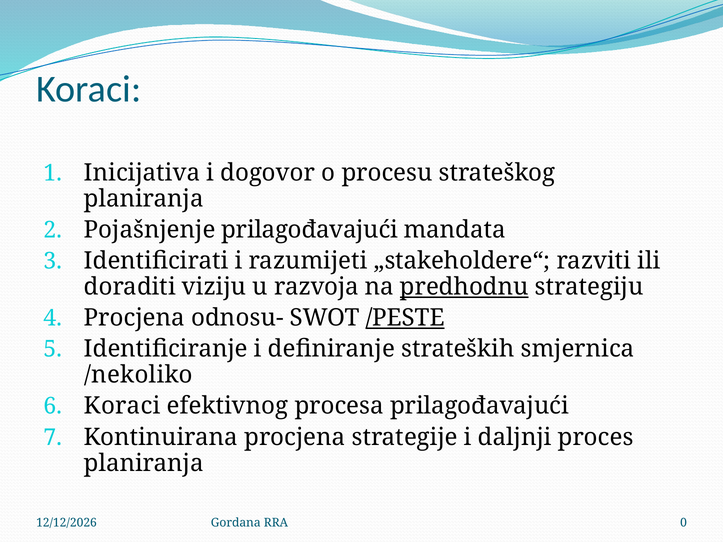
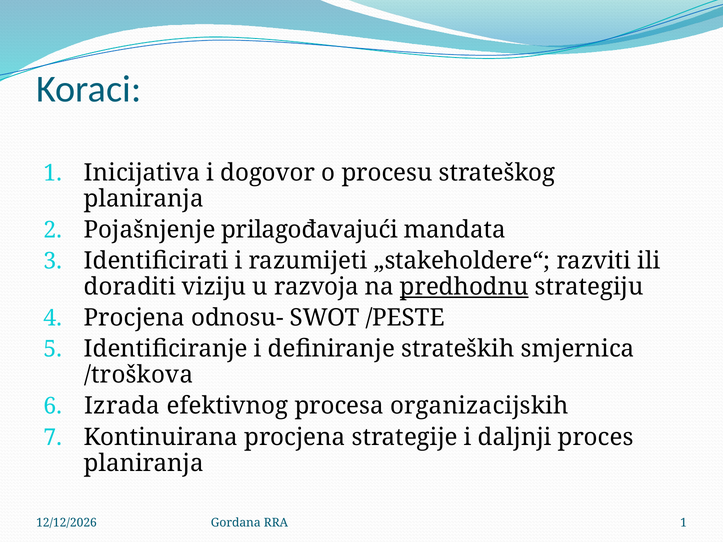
/PESTE underline: present -> none
/nekoliko: /nekoliko -> /troškova
6 Koraci: Koraci -> Izrada
procesa prilagođavajući: prilagođavajući -> organizacijskih
RRA 0: 0 -> 1
